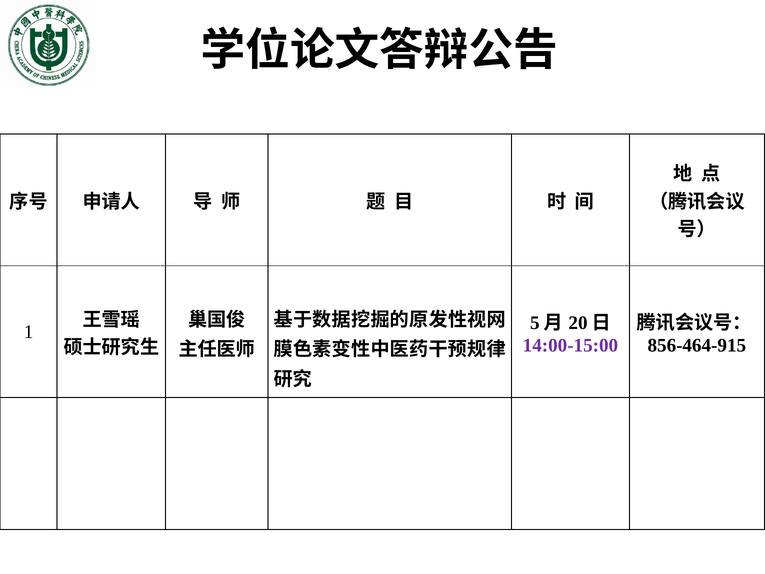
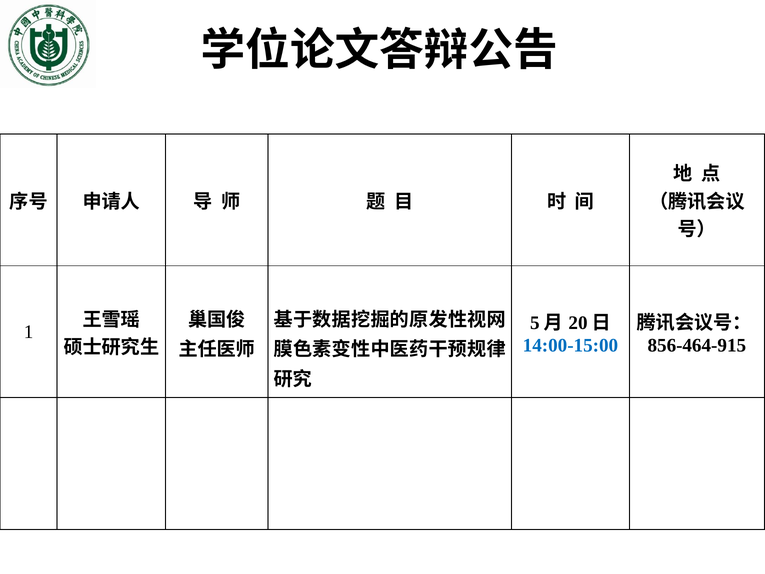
14:00-15:00 colour: purple -> blue
